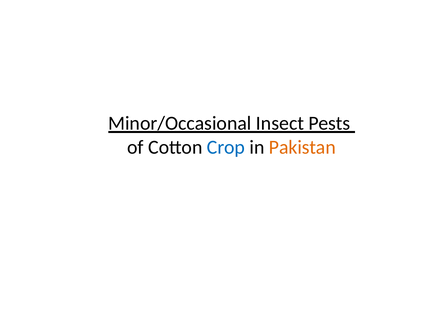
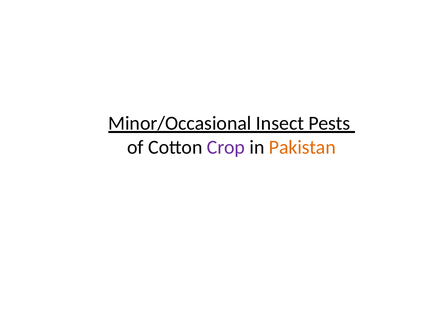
Crop colour: blue -> purple
